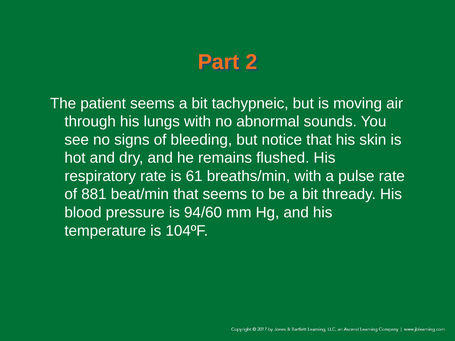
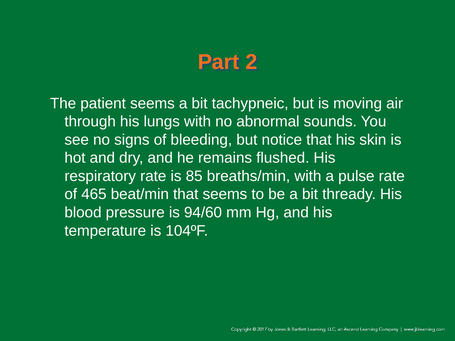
61: 61 -> 85
881: 881 -> 465
